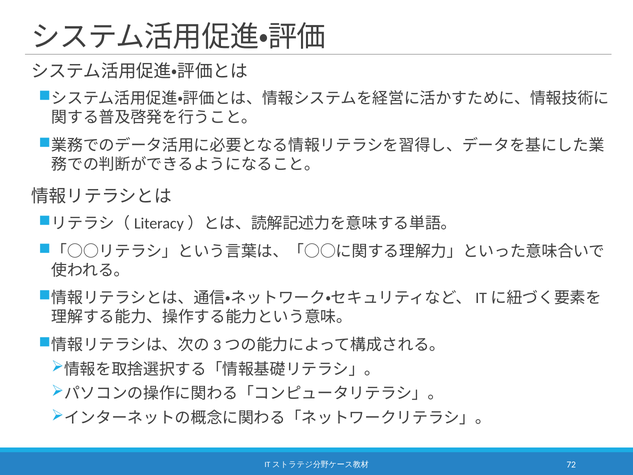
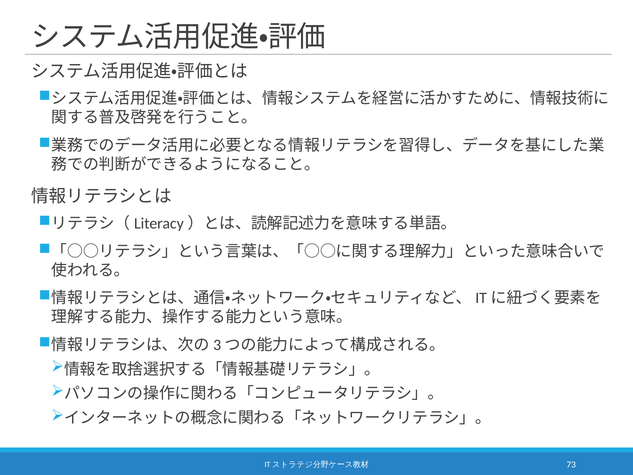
72: 72 -> 73
